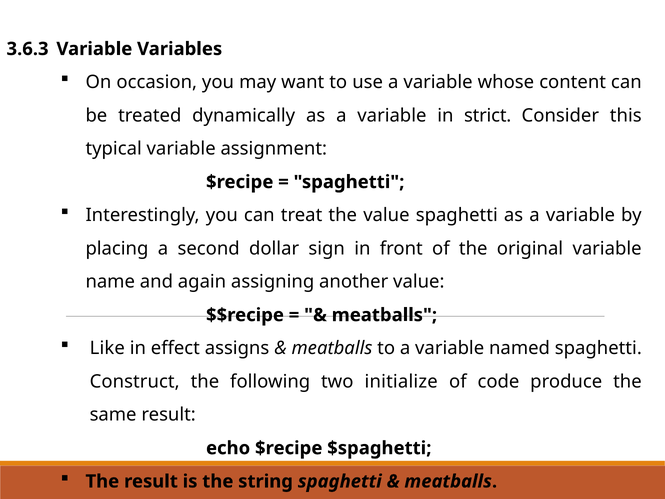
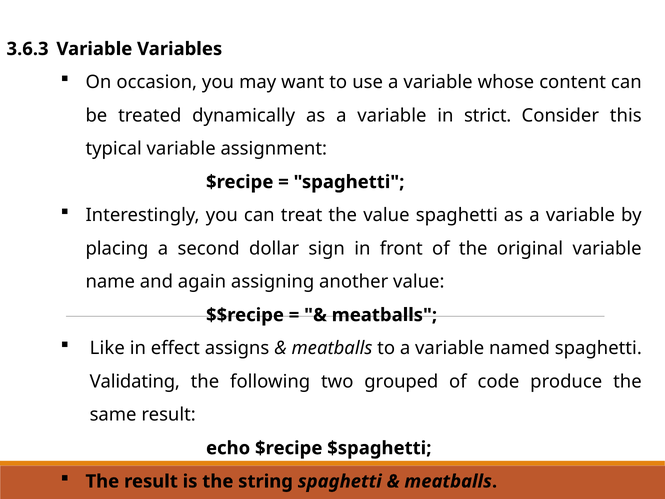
Construct: Construct -> Validating
initialize: initialize -> grouped
